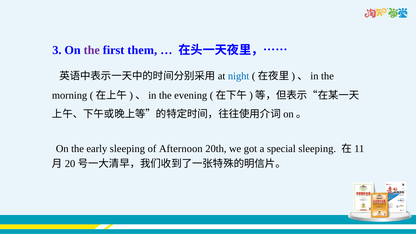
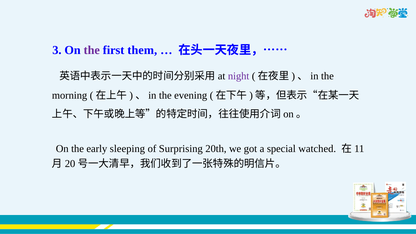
night colour: blue -> purple
Afternoon: Afternoon -> Surprising
special sleeping: sleeping -> watched
